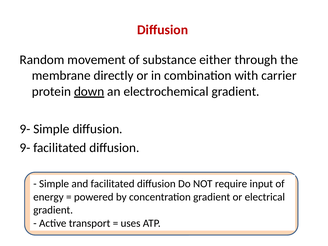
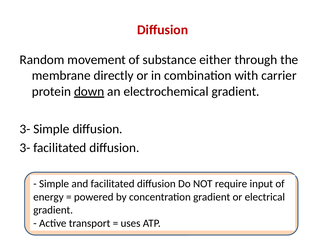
9- at (25, 129): 9- -> 3-
9- at (25, 148): 9- -> 3-
